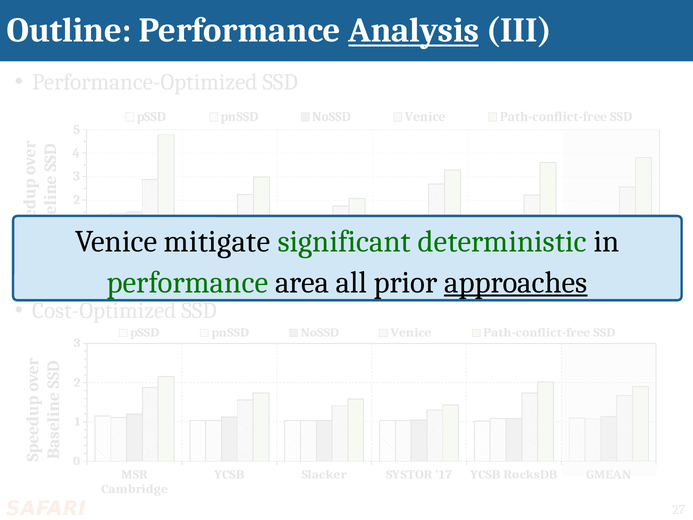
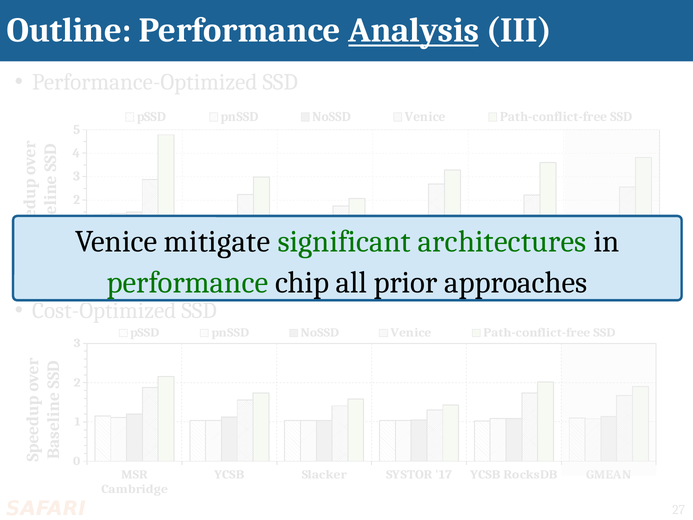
deterministic: deterministic -> architectures
area: area -> chip
approaches underline: present -> none
